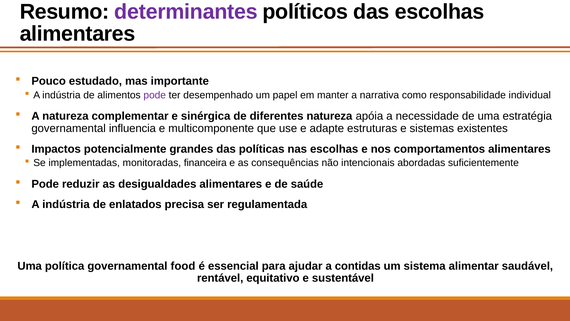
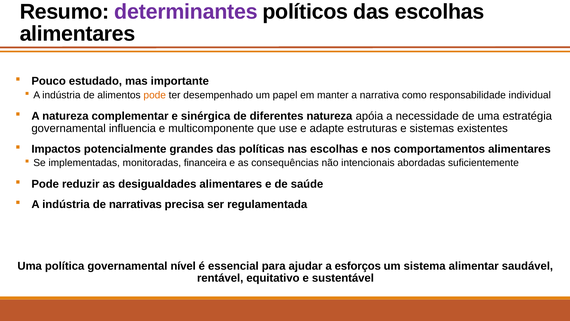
pode at (155, 95) colour: purple -> orange
enlatados: enlatados -> narrativas
food: food -> nível
contidas: contidas -> esforços
